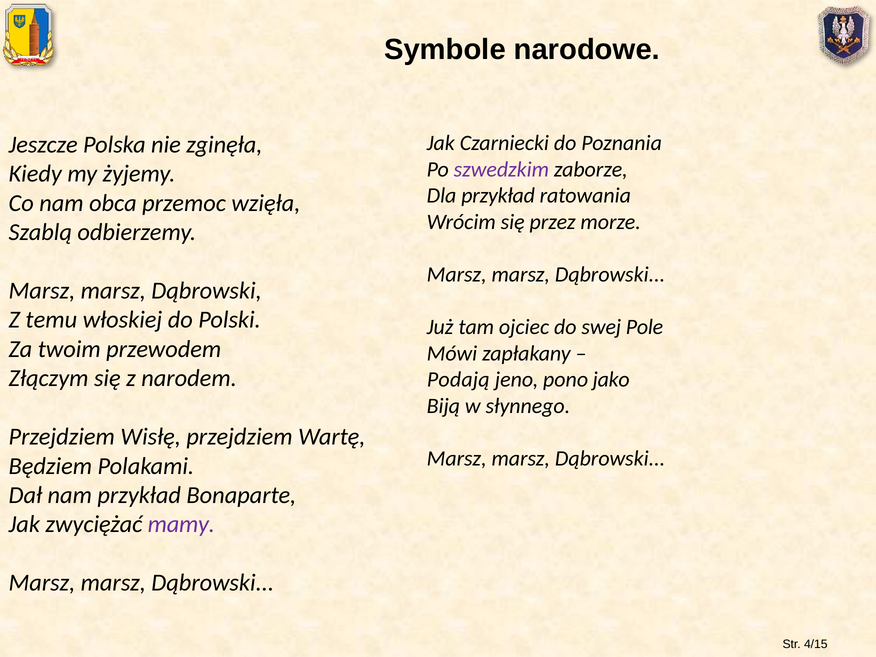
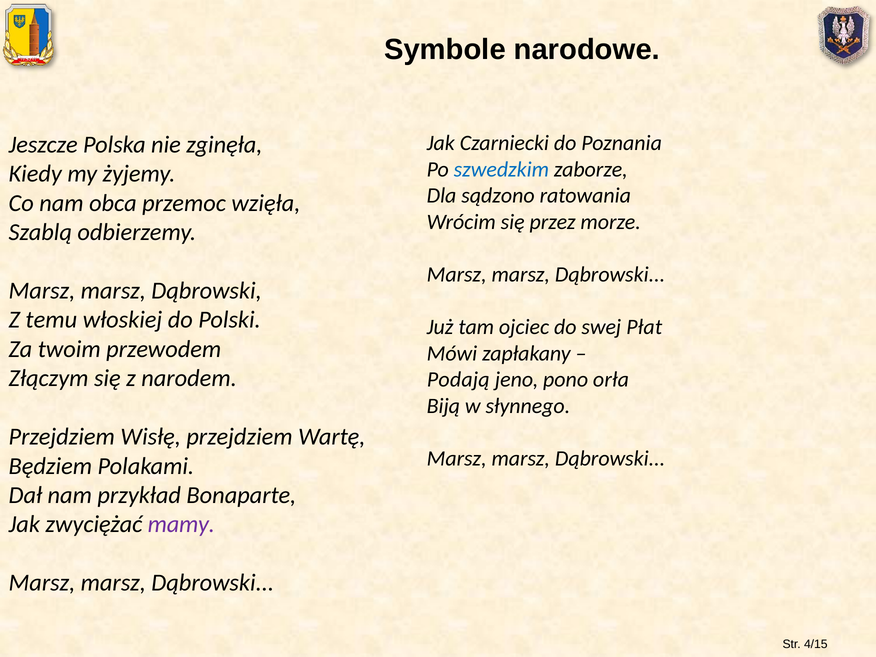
szwedzkim colour: purple -> blue
Dla przykład: przykład -> sądzono
Pole: Pole -> Płat
jako: jako -> orła
